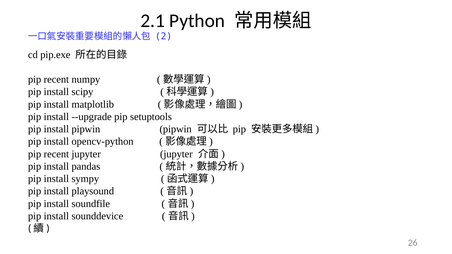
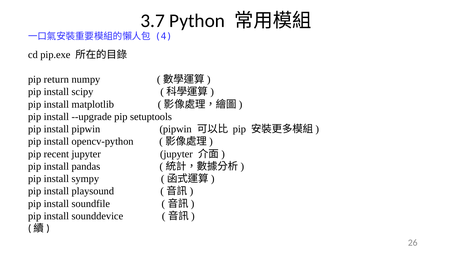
2.1: 2.1 -> 3.7
2: 2 -> 4
recent at (56, 80): recent -> return
